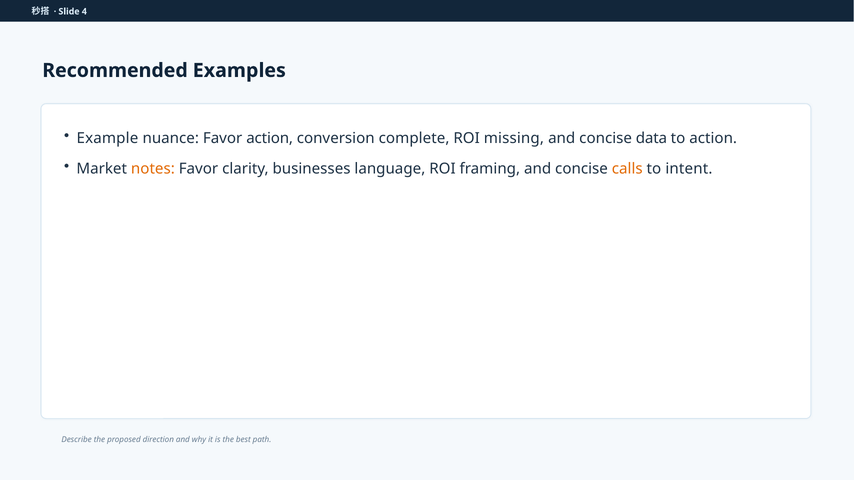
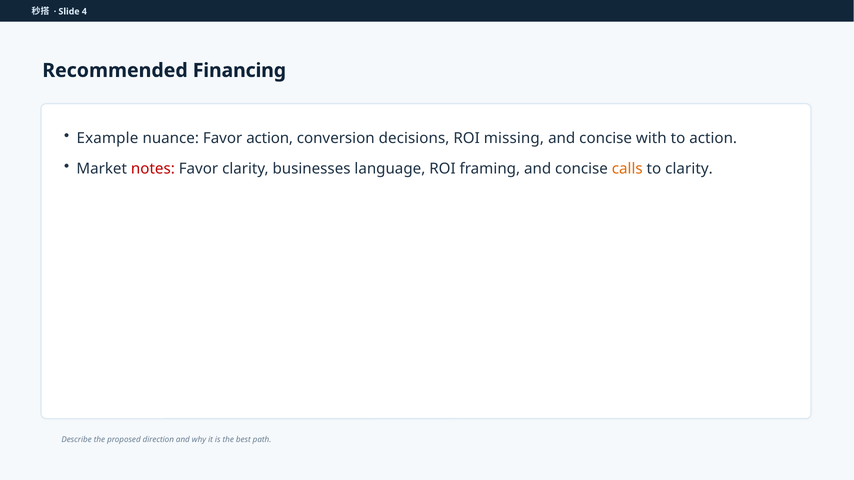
Examples: Examples -> Financing
complete: complete -> decisions
data: data -> with
notes colour: orange -> red
to intent: intent -> clarity
